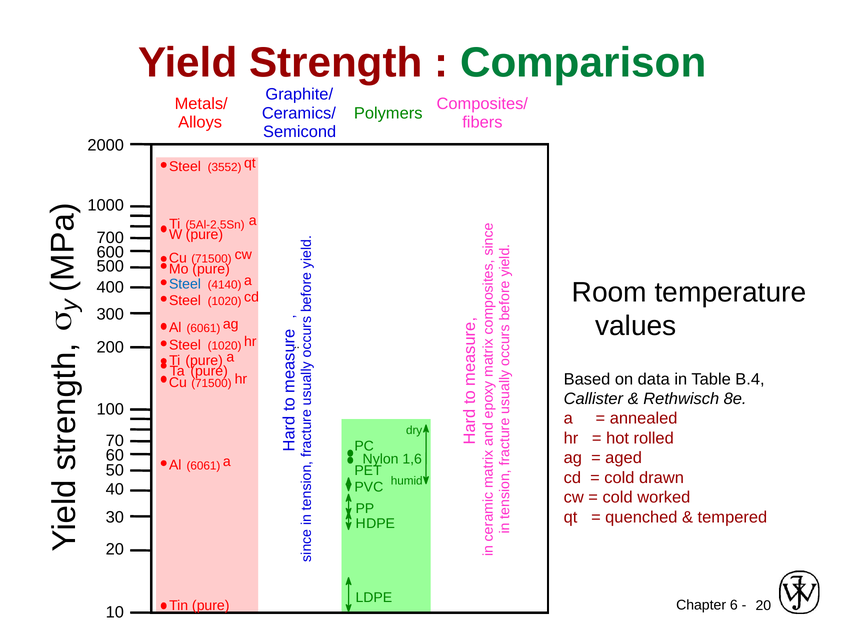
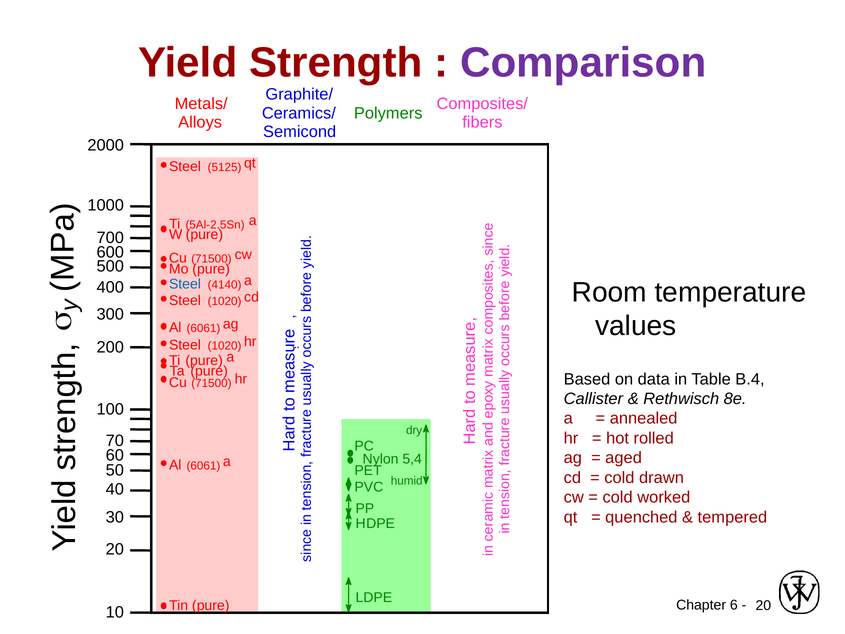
Comparison colour: green -> purple
3552: 3552 -> 5125
1,6: 1,6 -> 5,4
